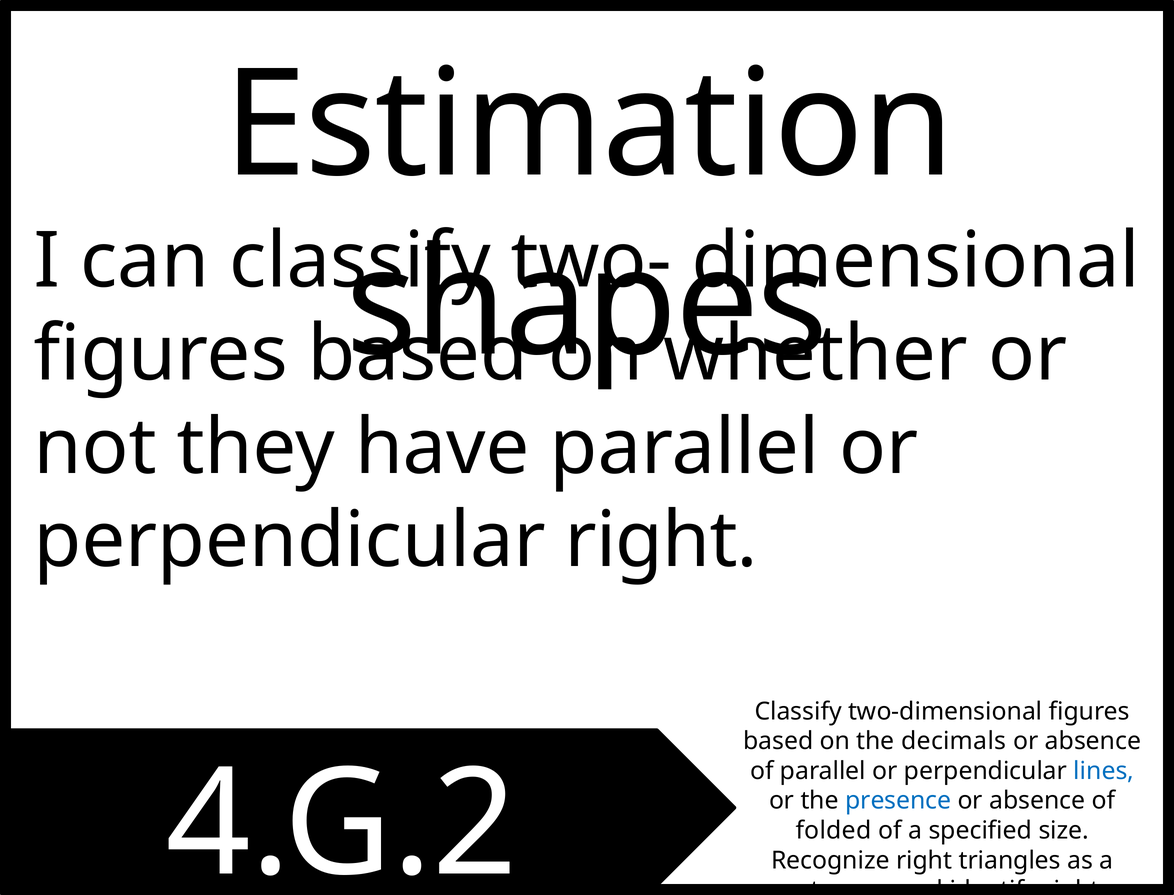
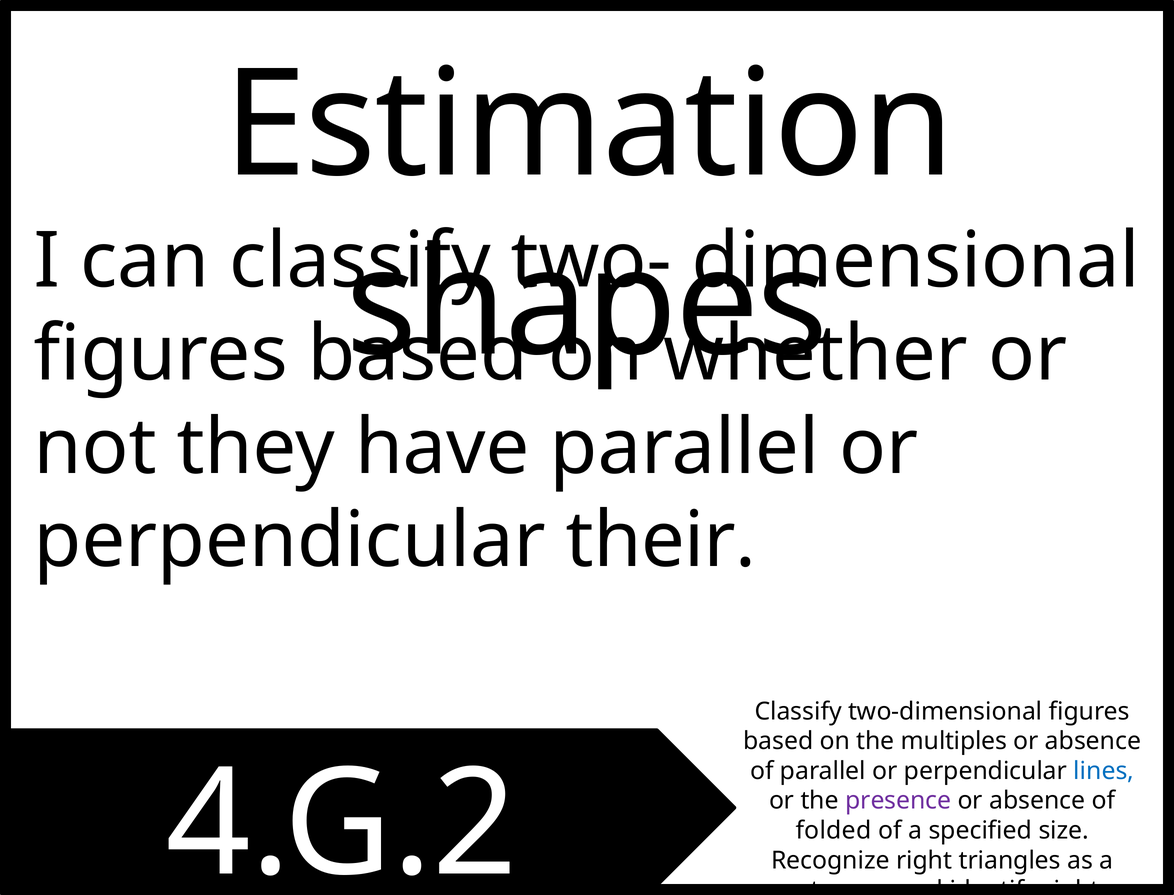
perpendicular right: right -> their
decimals: decimals -> multiples
presence colour: blue -> purple
